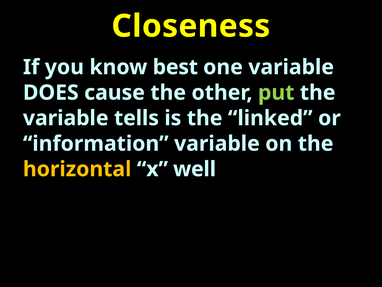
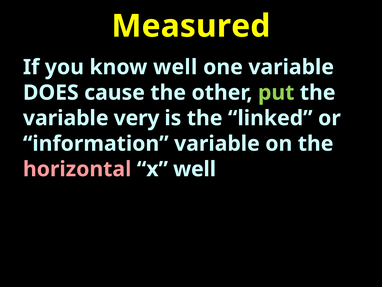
Closeness: Closeness -> Measured
know best: best -> well
tells: tells -> very
horizontal colour: yellow -> pink
